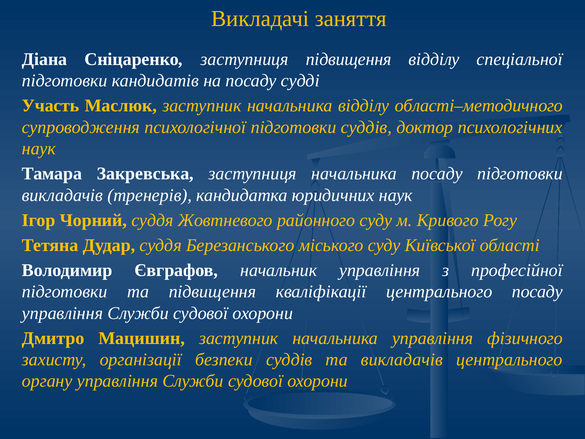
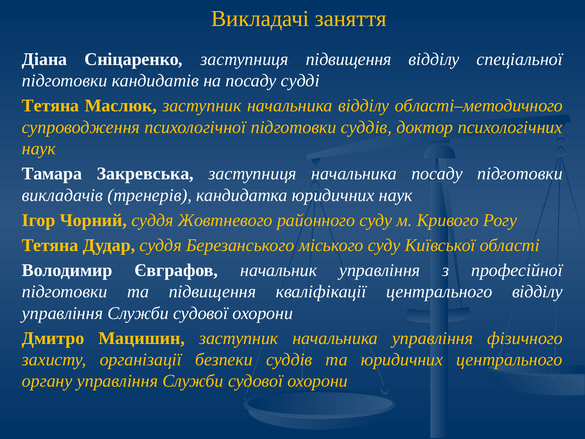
Участь at (51, 106): Участь -> Тетяна
центрального посаду: посаду -> відділу
та викладачів: викладачів -> юридичних
